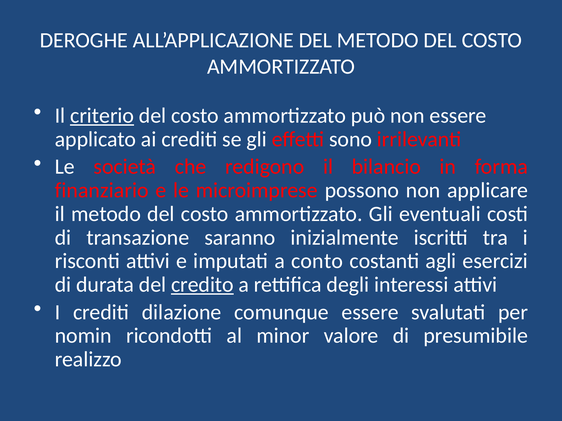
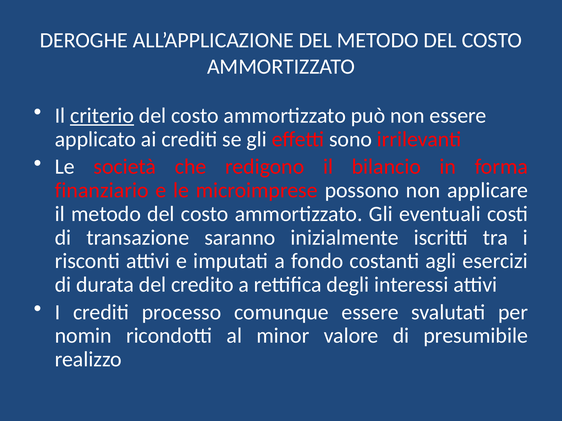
conto: conto -> fondo
credito underline: present -> none
dilazione: dilazione -> processo
